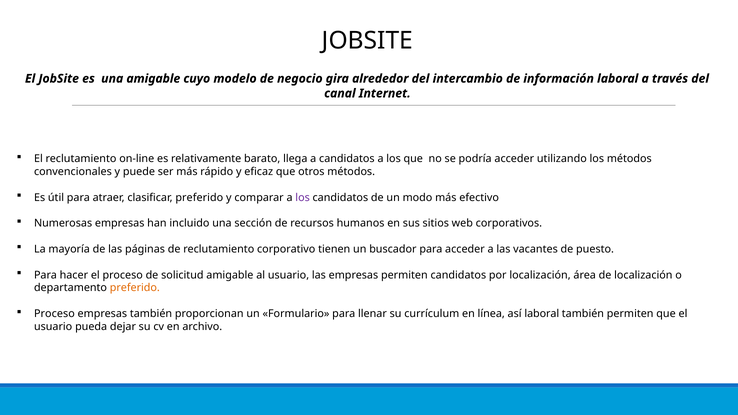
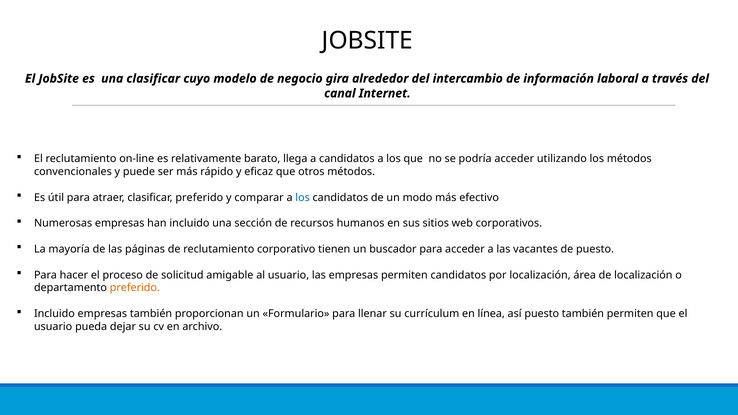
una amigable: amigable -> clasificar
los at (303, 198) colour: purple -> blue
Proceso at (54, 314): Proceso -> Incluido
así laboral: laboral -> puesto
